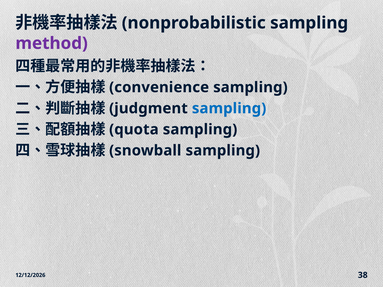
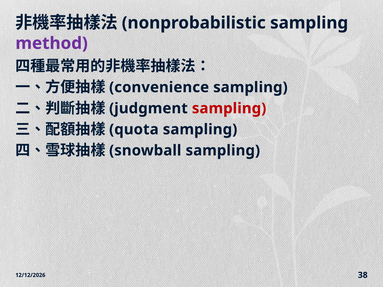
sampling at (229, 108) colour: blue -> red
